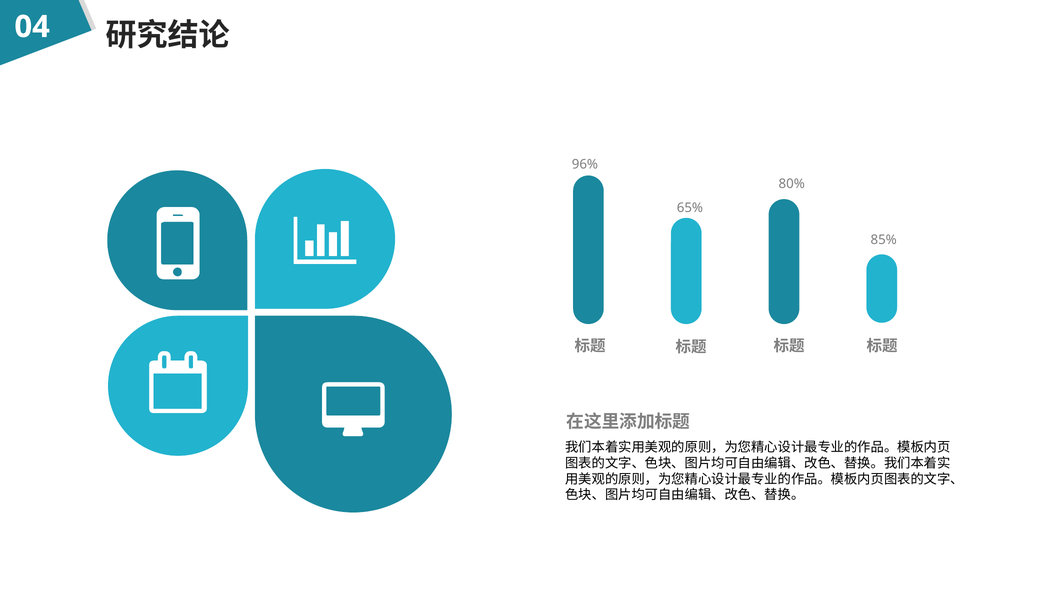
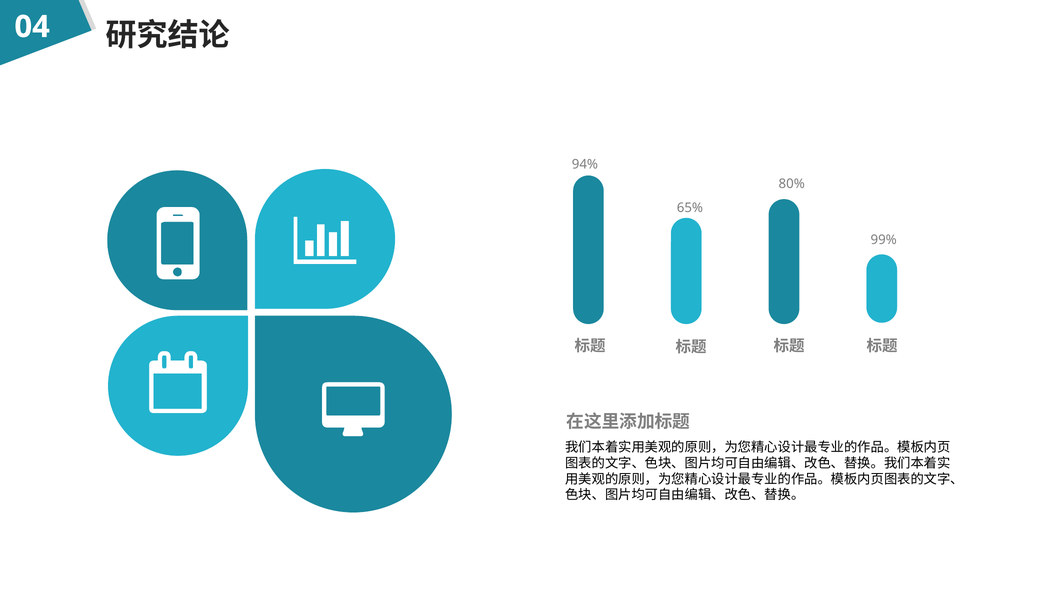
96%: 96% -> 94%
85%: 85% -> 99%
